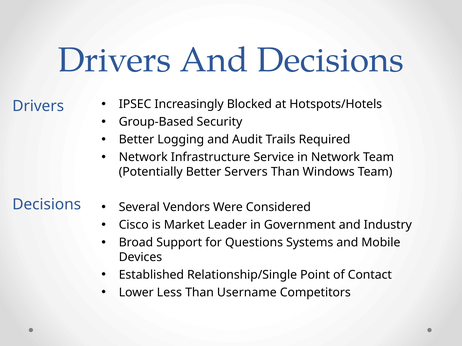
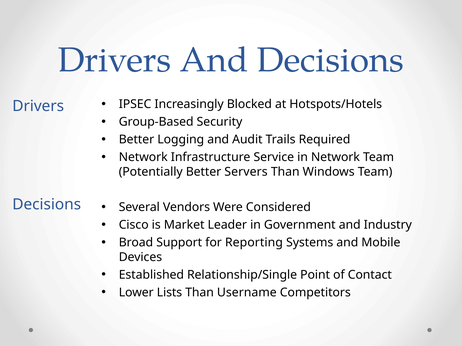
Questions: Questions -> Reporting
Less: Less -> Lists
